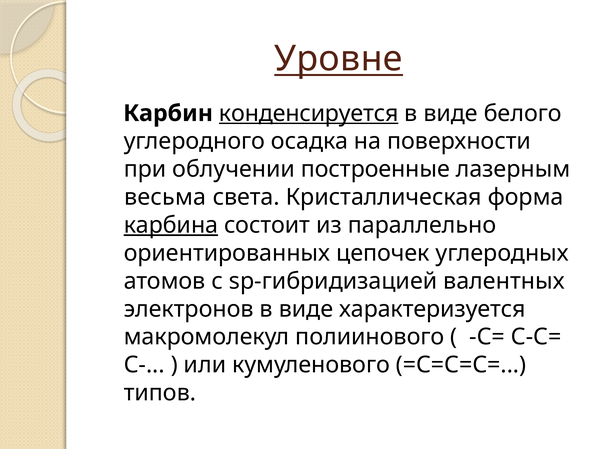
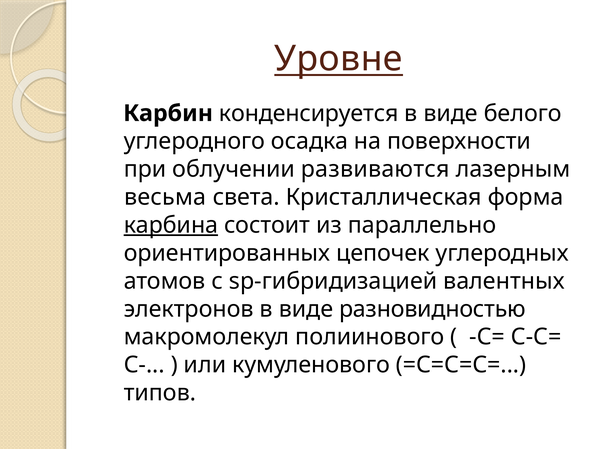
конденсируется underline: present -> none
построенные: построенные -> развиваются
характеризуется: характеризуется -> разновидностью
